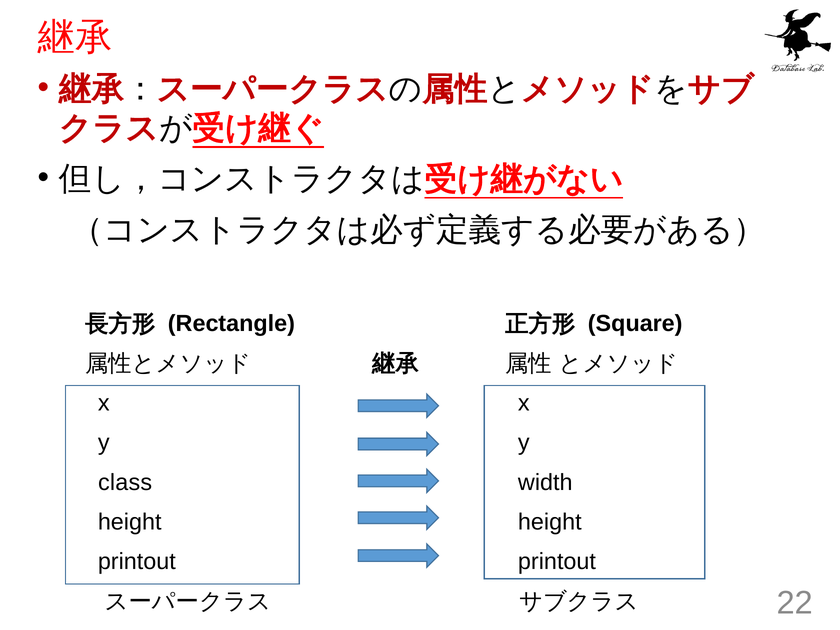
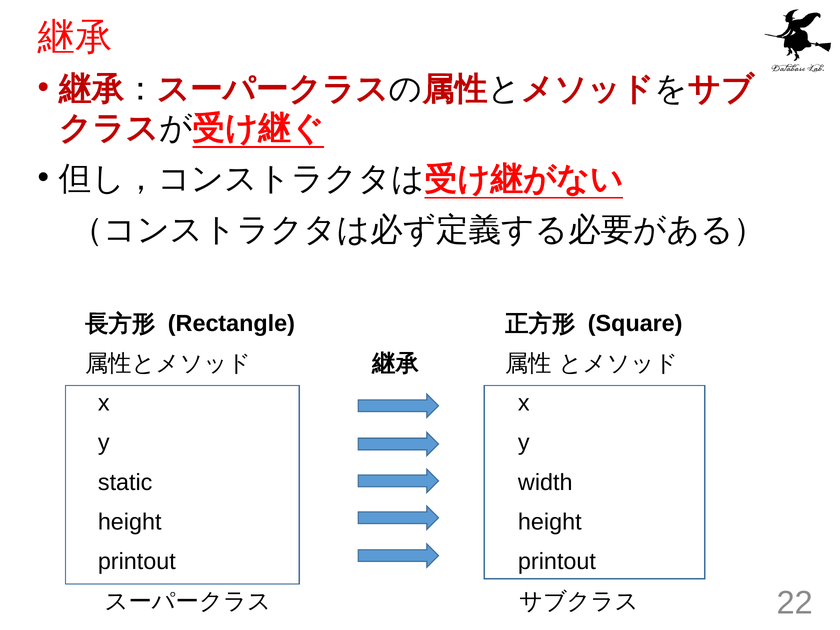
class: class -> static
